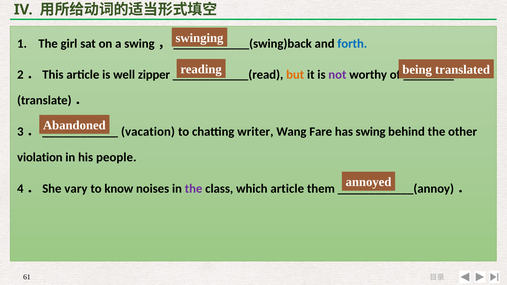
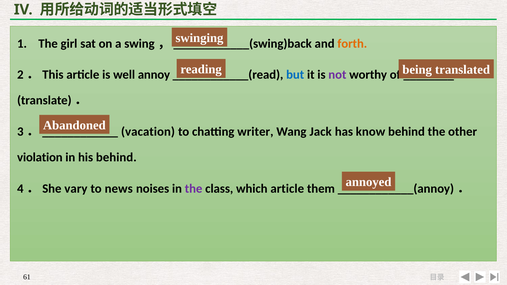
forth colour: blue -> orange
zipper: zipper -> annoy
but colour: orange -> blue
Fare: Fare -> Jack
swing: swing -> know
his people: people -> behind
know: know -> news
